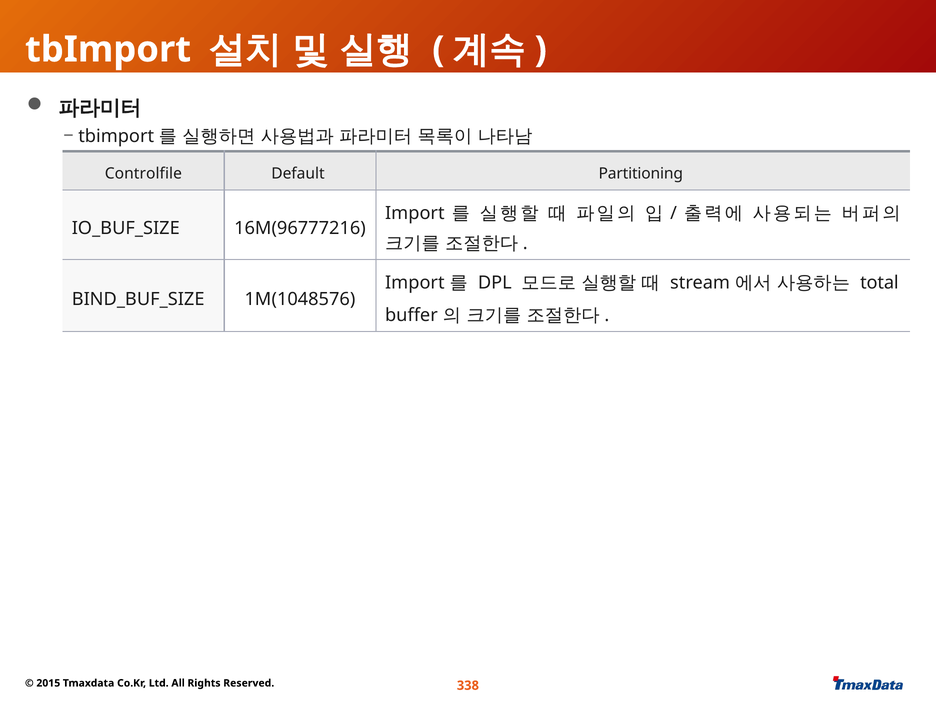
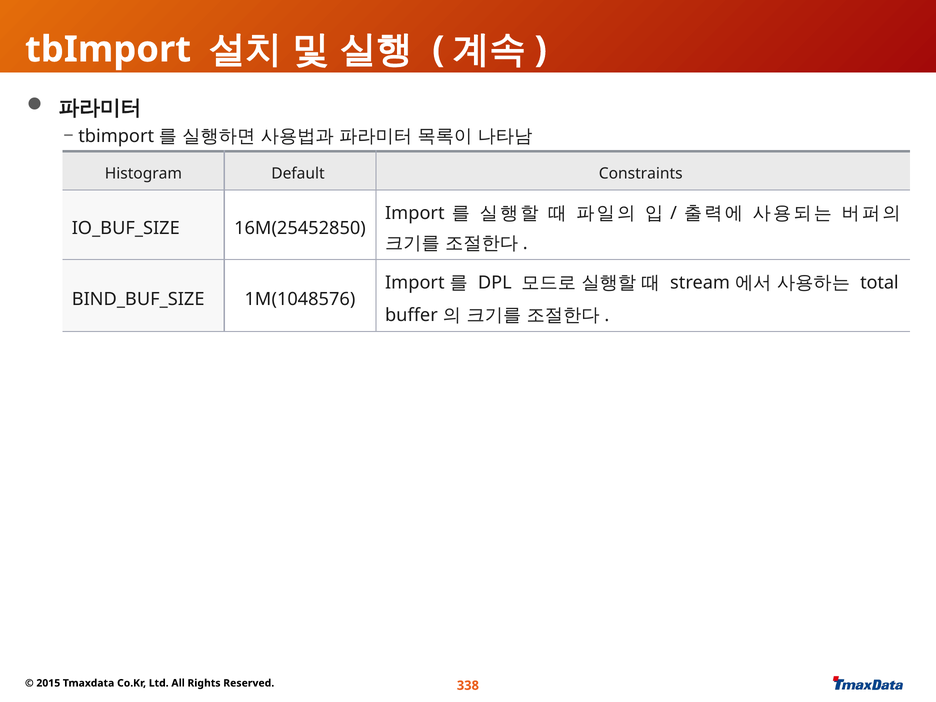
Controlfile: Controlfile -> Histogram
Partitioning: Partitioning -> Constraints
16M(96777216: 16M(96777216 -> 16M(25452850
